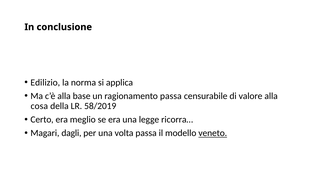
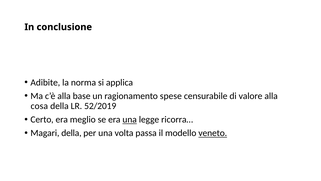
Edilizio: Edilizio -> Adibite
ragionamento passa: passa -> spese
58/2019: 58/2019 -> 52/2019
una at (130, 119) underline: none -> present
Magari dagli: dagli -> della
